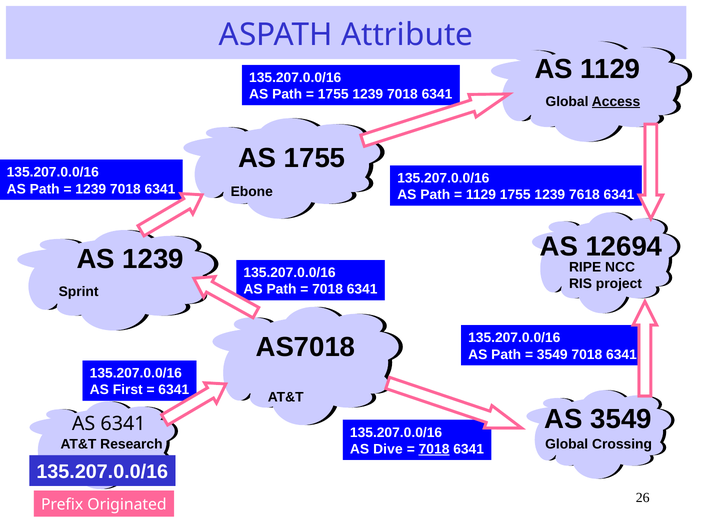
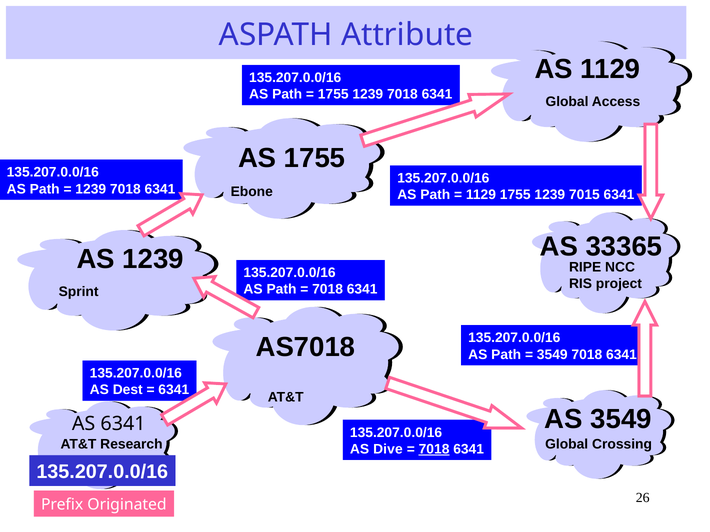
Access underline: present -> none
7618: 7618 -> 7015
12694: 12694 -> 33365
First: First -> Dest
